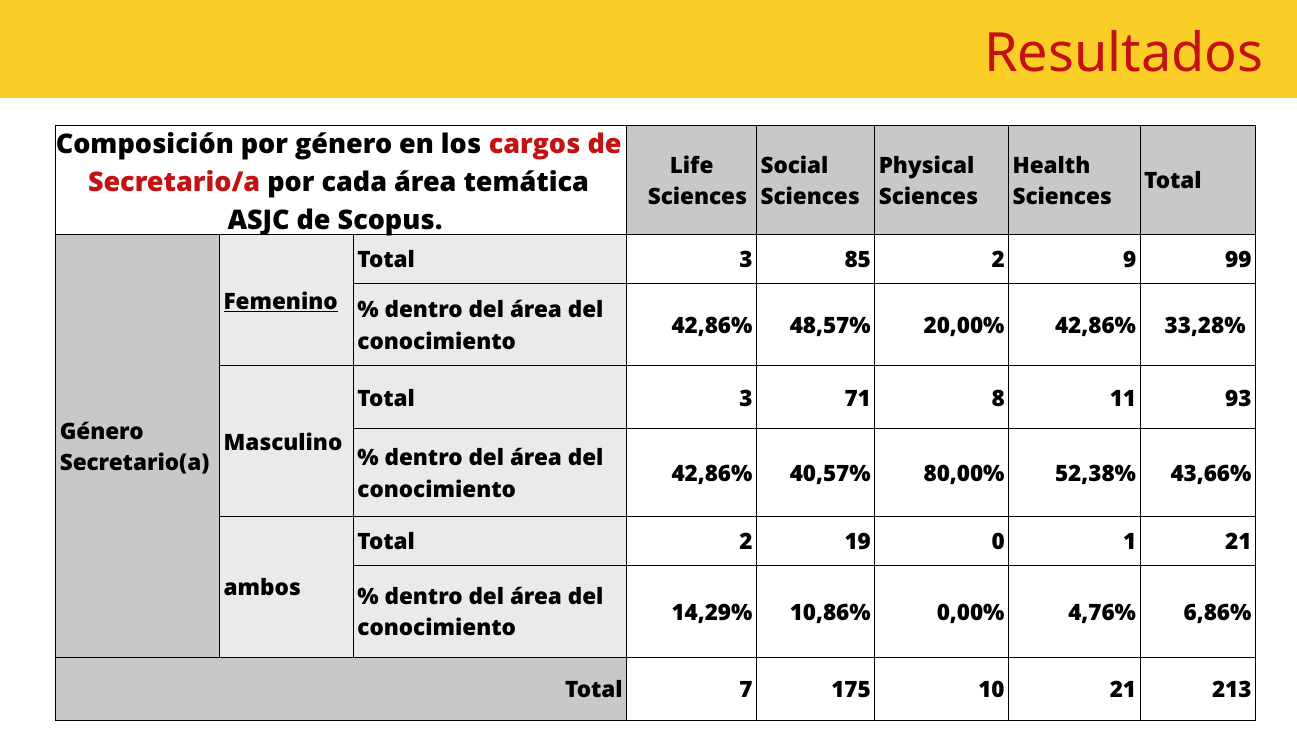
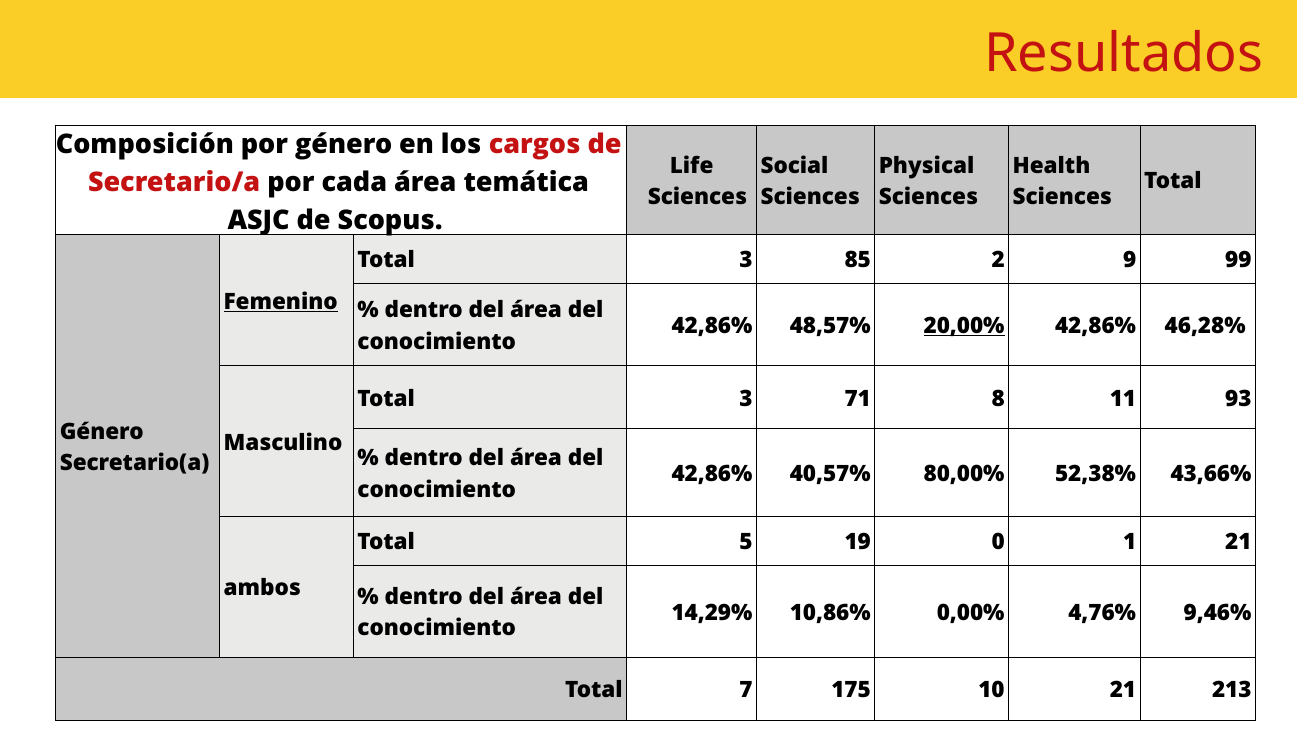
20,00% underline: none -> present
33,28%: 33,28% -> 46,28%
Total 2: 2 -> 5
6,86%: 6,86% -> 9,46%
